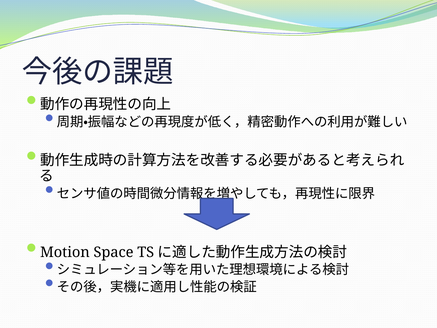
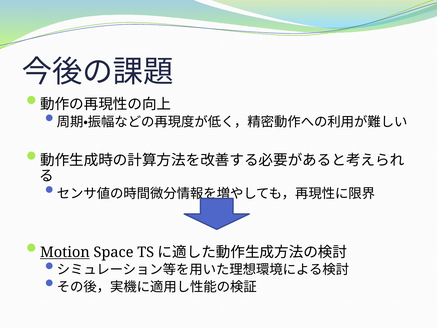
Motion underline: none -> present
